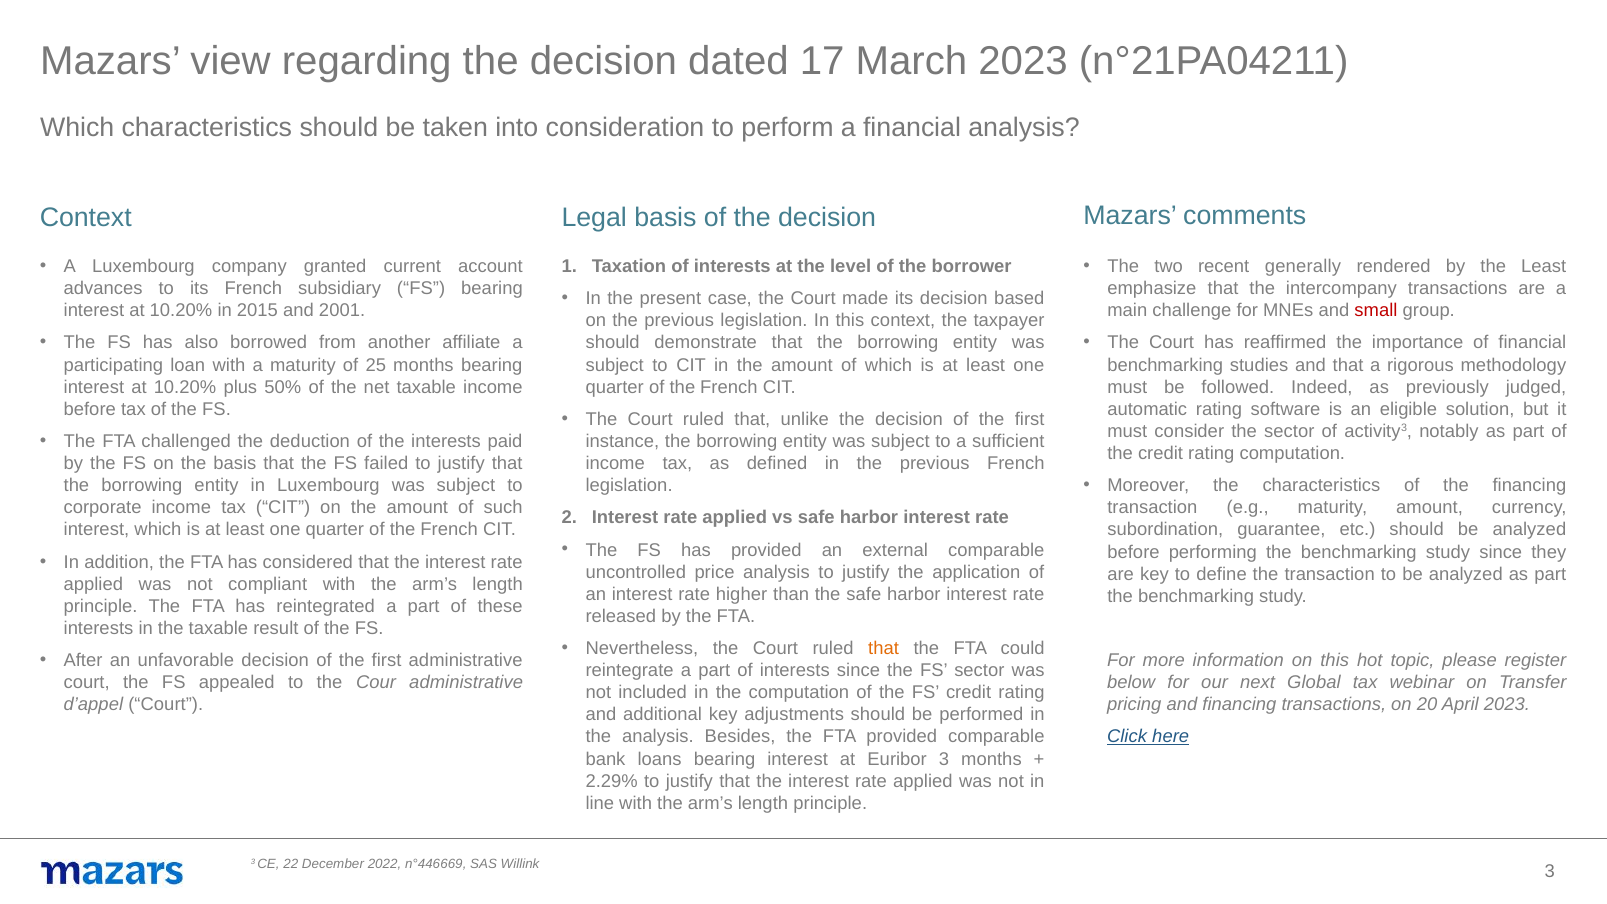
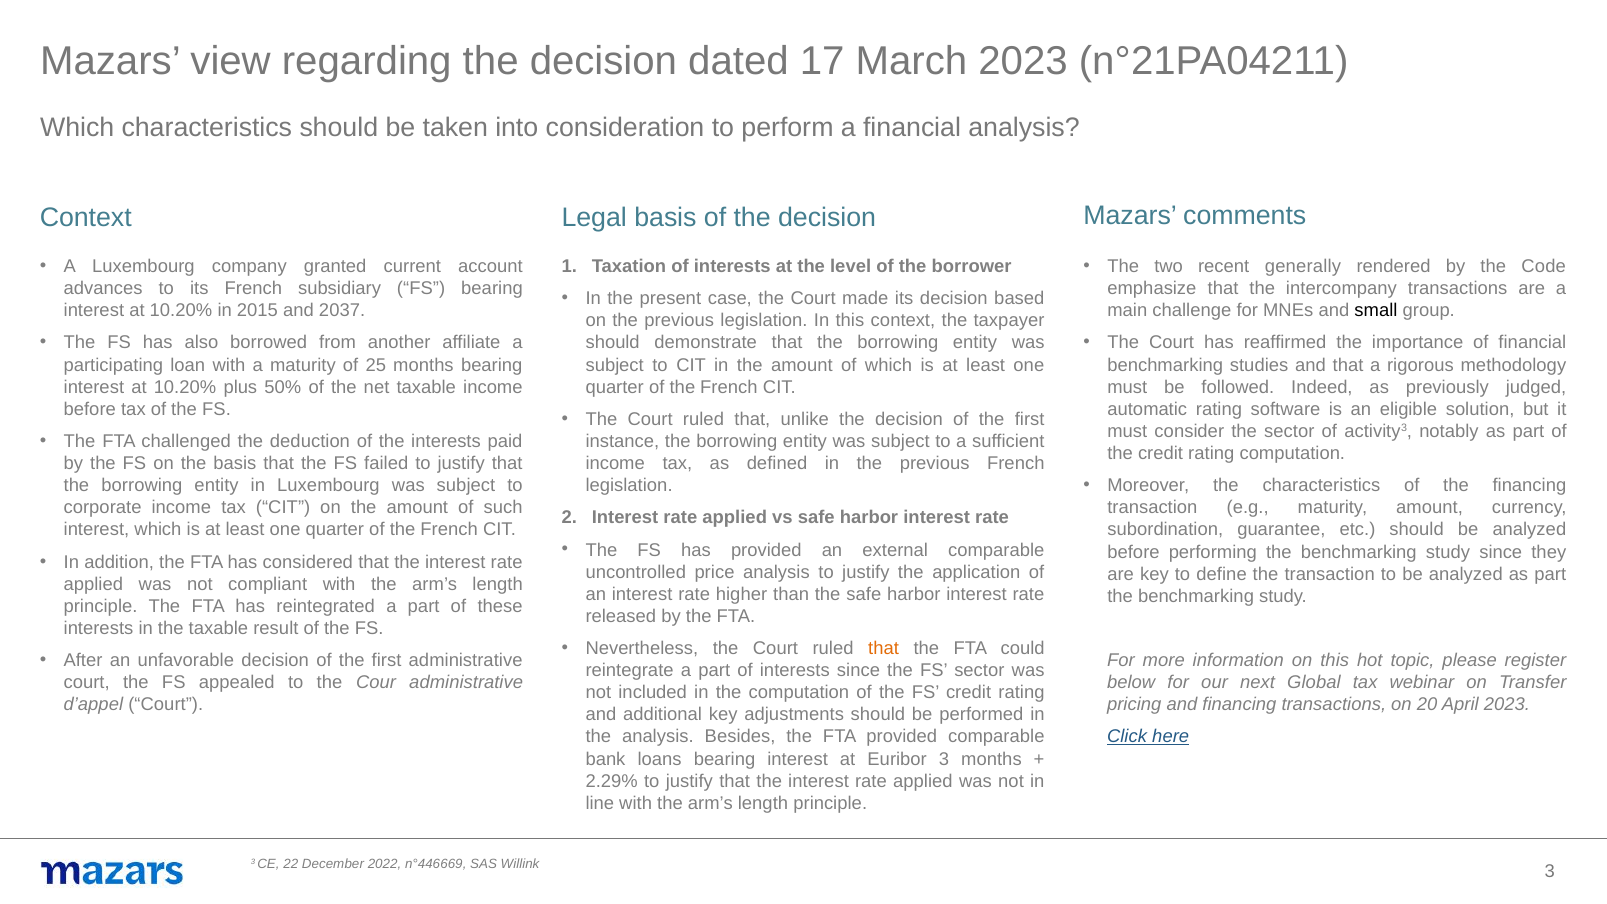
the Least: Least -> Code
2001: 2001 -> 2037
small colour: red -> black
